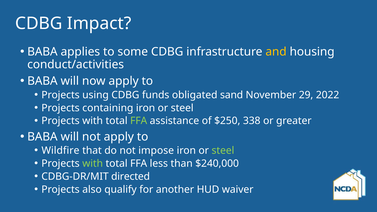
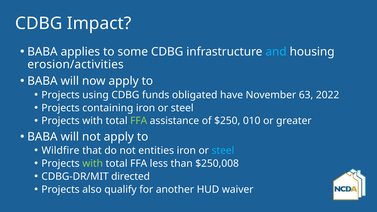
and colour: yellow -> light blue
conduct/activities: conduct/activities -> erosion/activities
sand: sand -> have
29: 29 -> 63
338: 338 -> 010
impose: impose -> entities
steel at (223, 151) colour: light green -> light blue
$240,000: $240,000 -> $250,008
